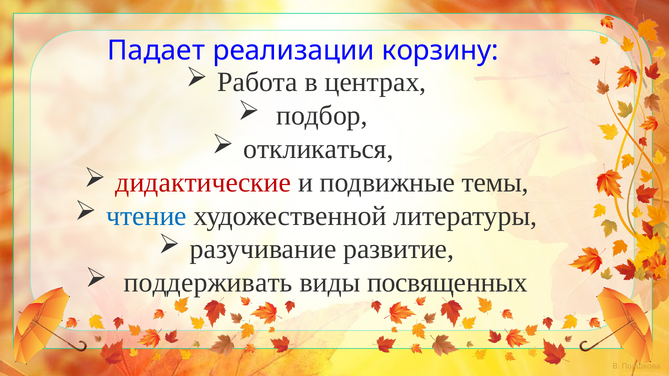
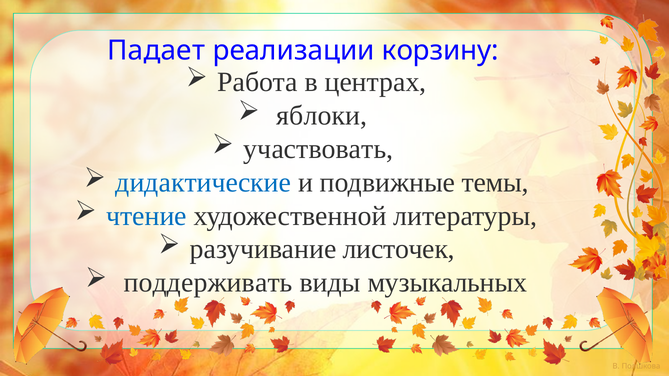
подбор: подбор -> яблоки
откликаться: откликаться -> участвовать
дидактические colour: red -> blue
развитие: развитие -> листочек
посвященных: посвященных -> музыкальных
